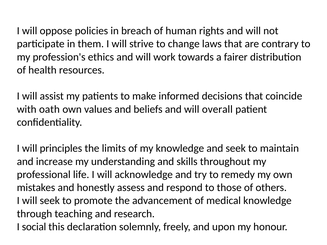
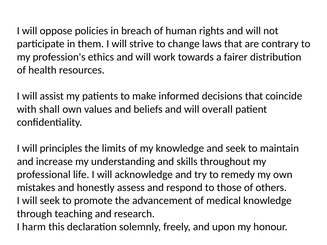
oath: oath -> shall
social: social -> harm
